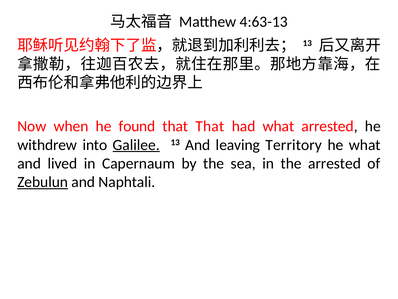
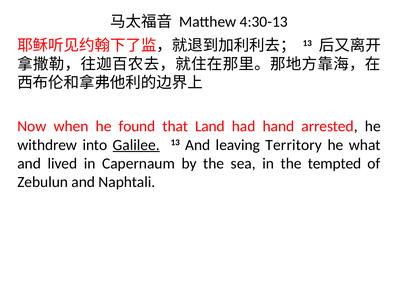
4:63-13: 4:63-13 -> 4:30-13
that That: That -> Land
had what: what -> hand
the arrested: arrested -> tempted
Zebulun underline: present -> none
